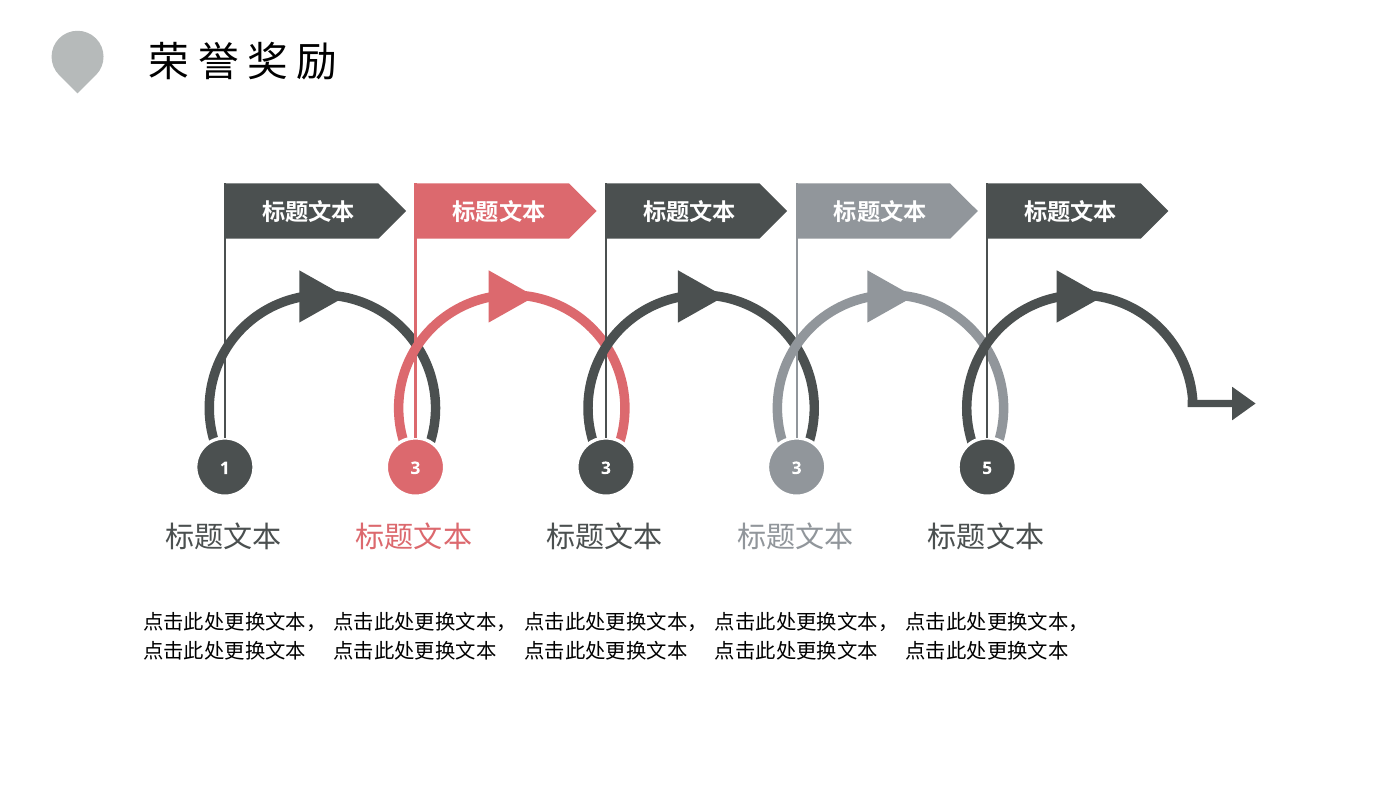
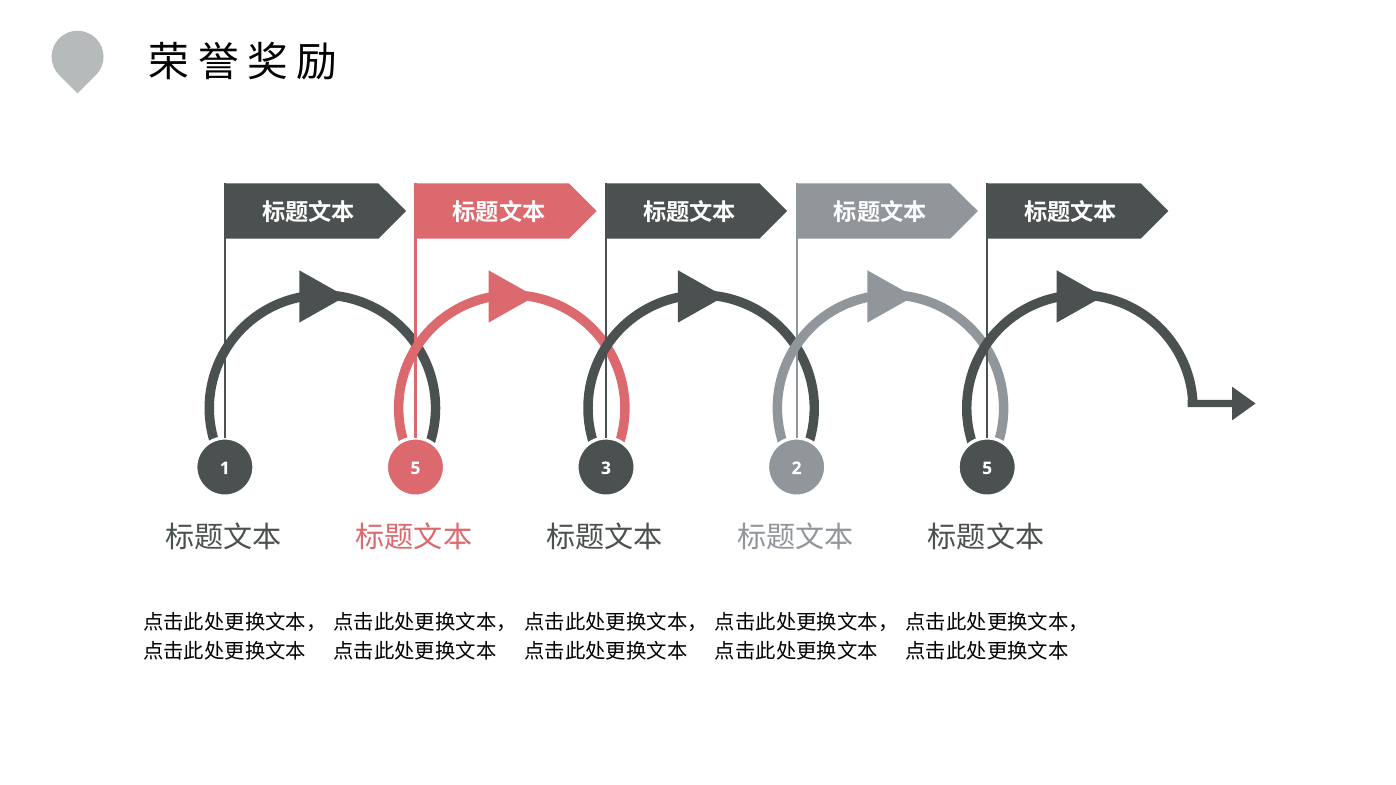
1 3: 3 -> 5
3 at (797, 468): 3 -> 2
